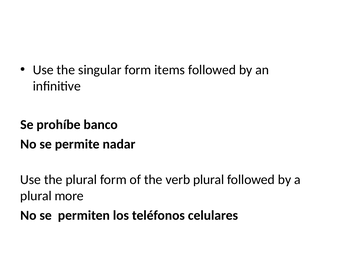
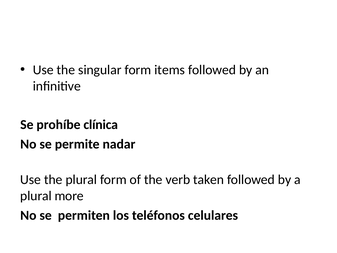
banco: banco -> clínica
verb plural: plural -> taken
